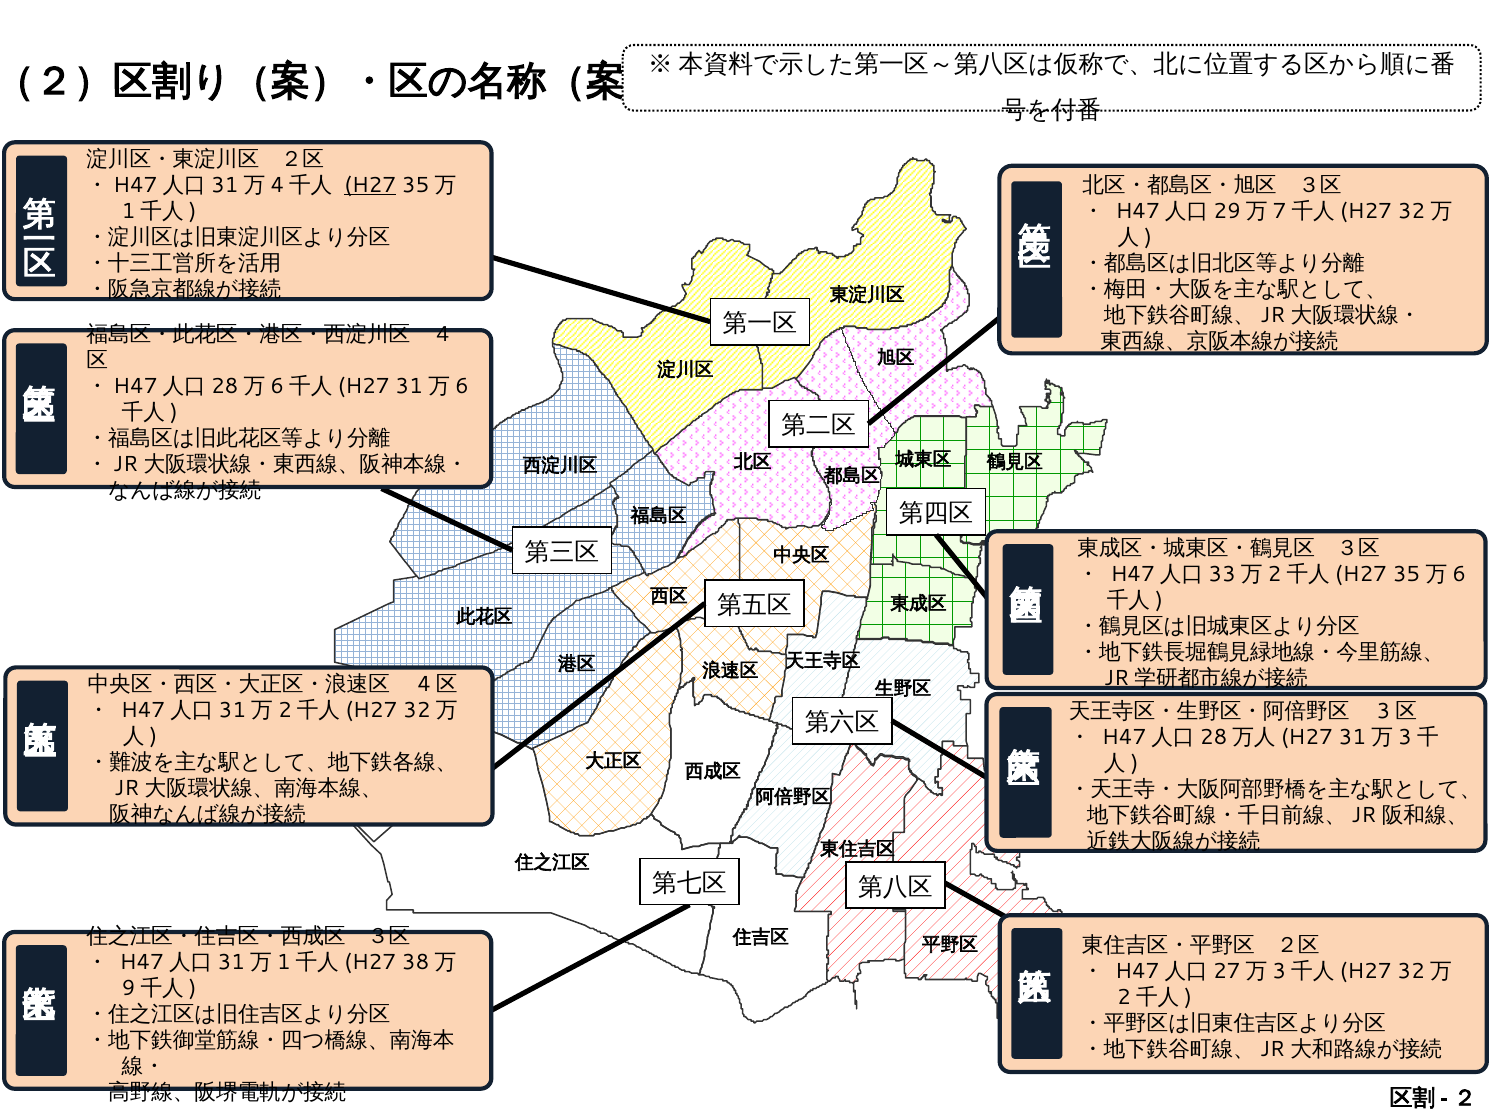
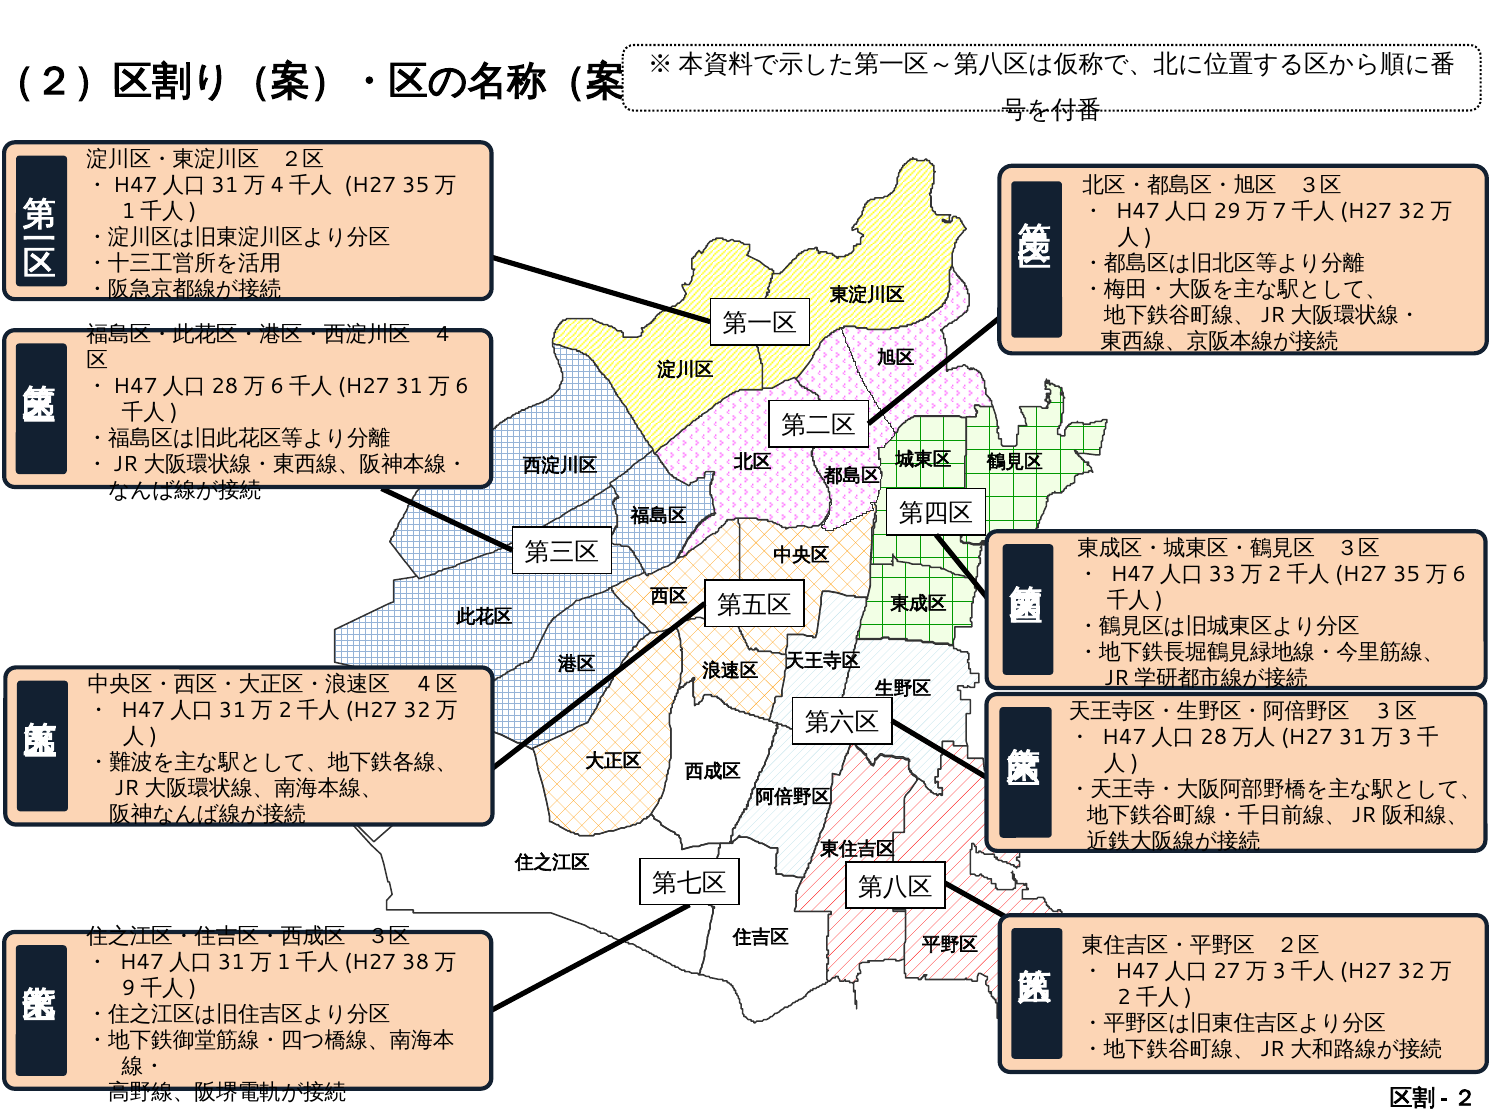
H27 underline: present -> none
